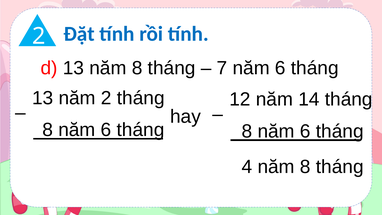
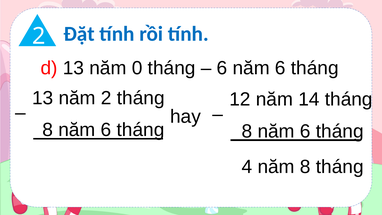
13 năm 8: 8 -> 0
7 at (222, 68): 7 -> 6
